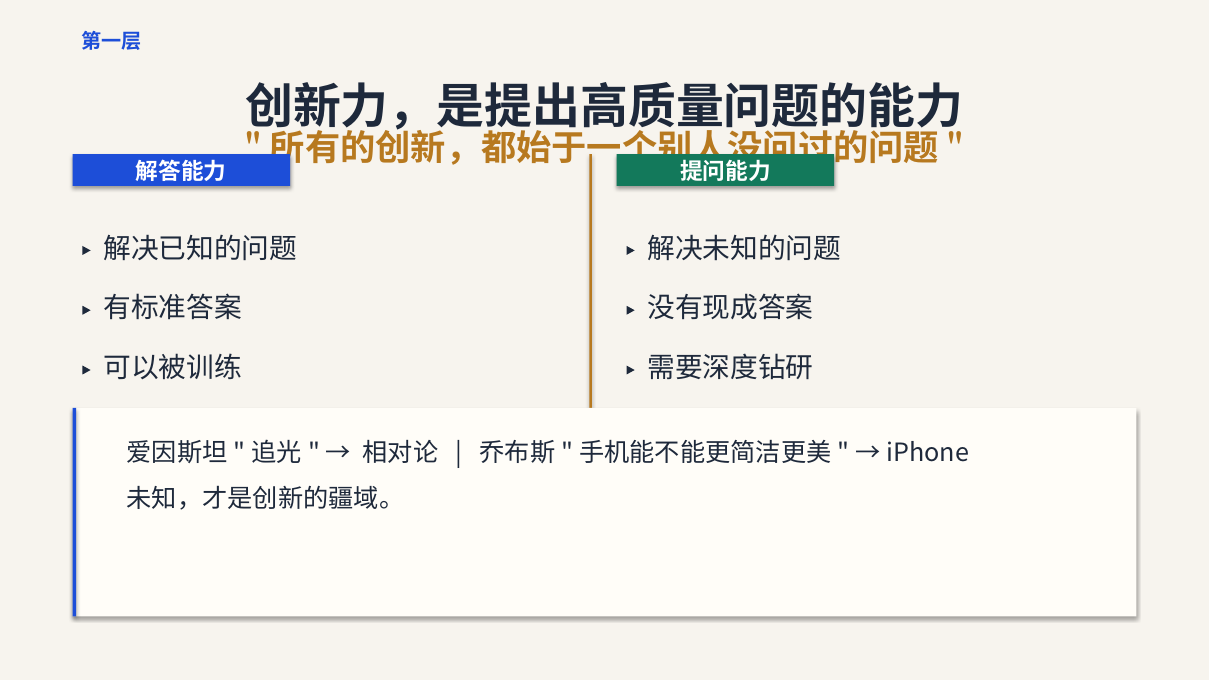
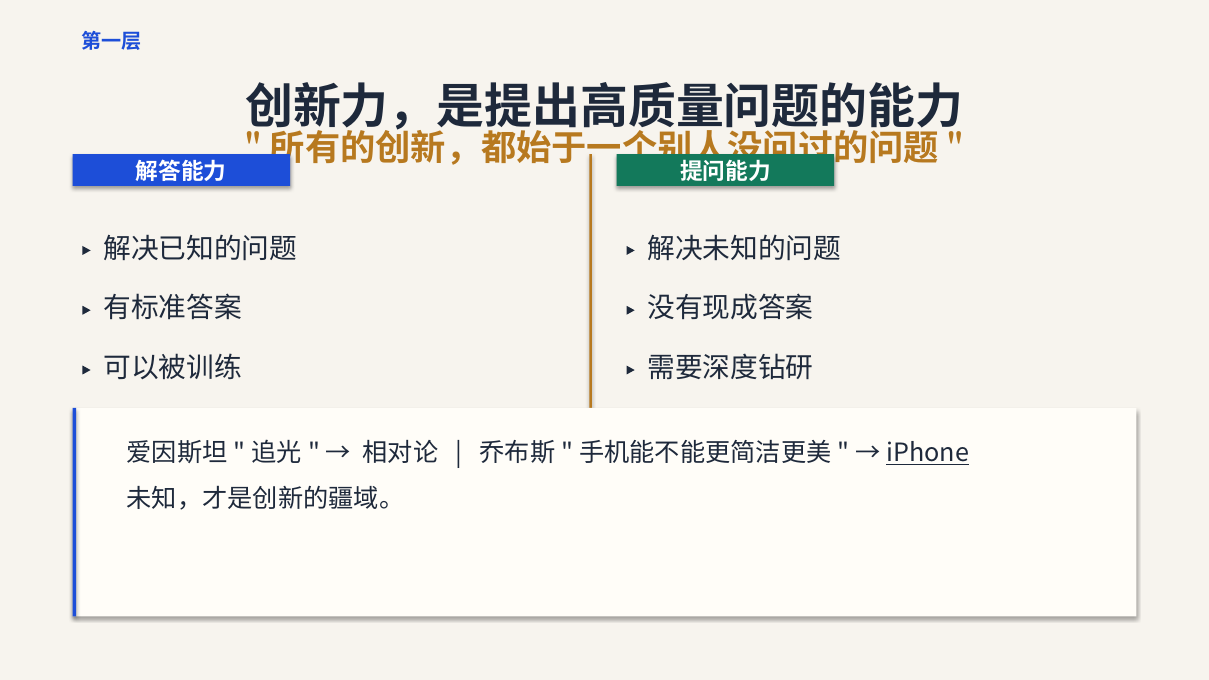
iPhone underline: none -> present
